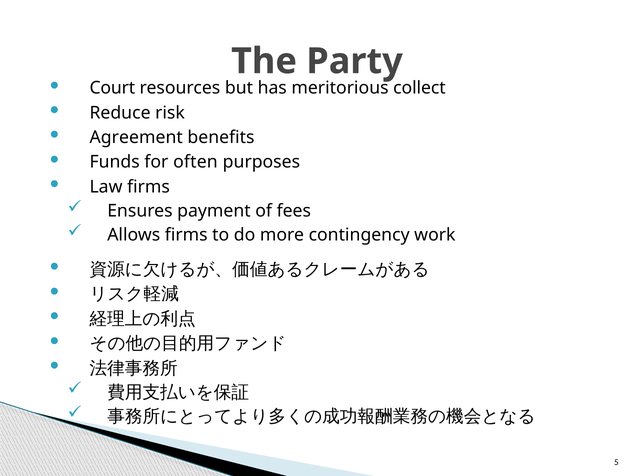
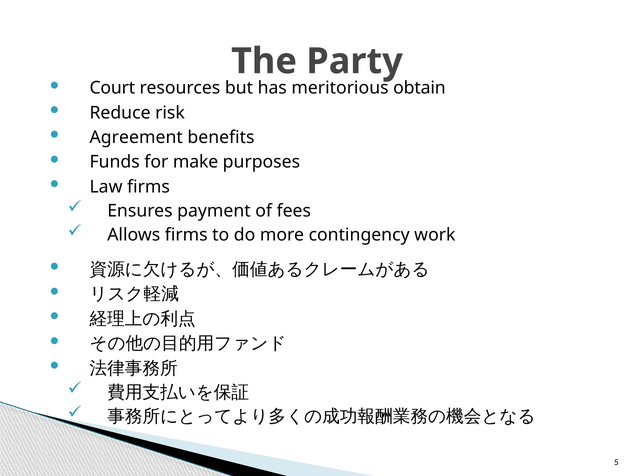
collect: collect -> obtain
often: often -> make
